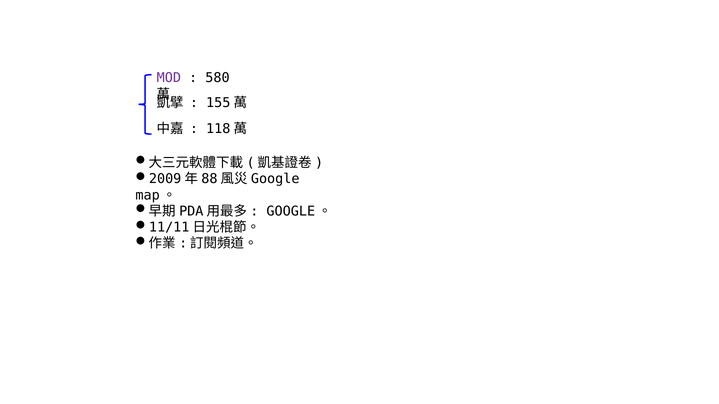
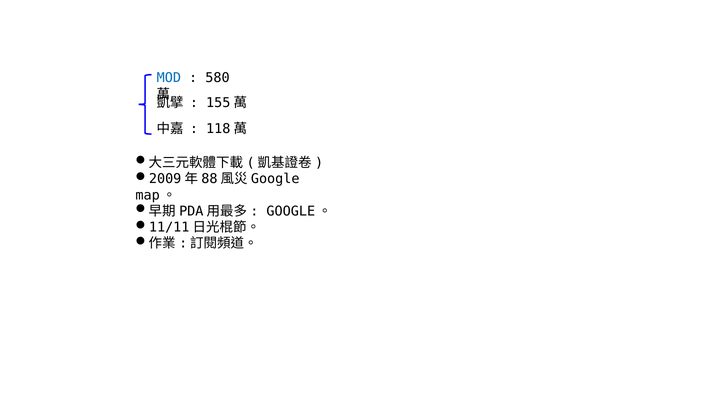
MOD colour: purple -> blue
